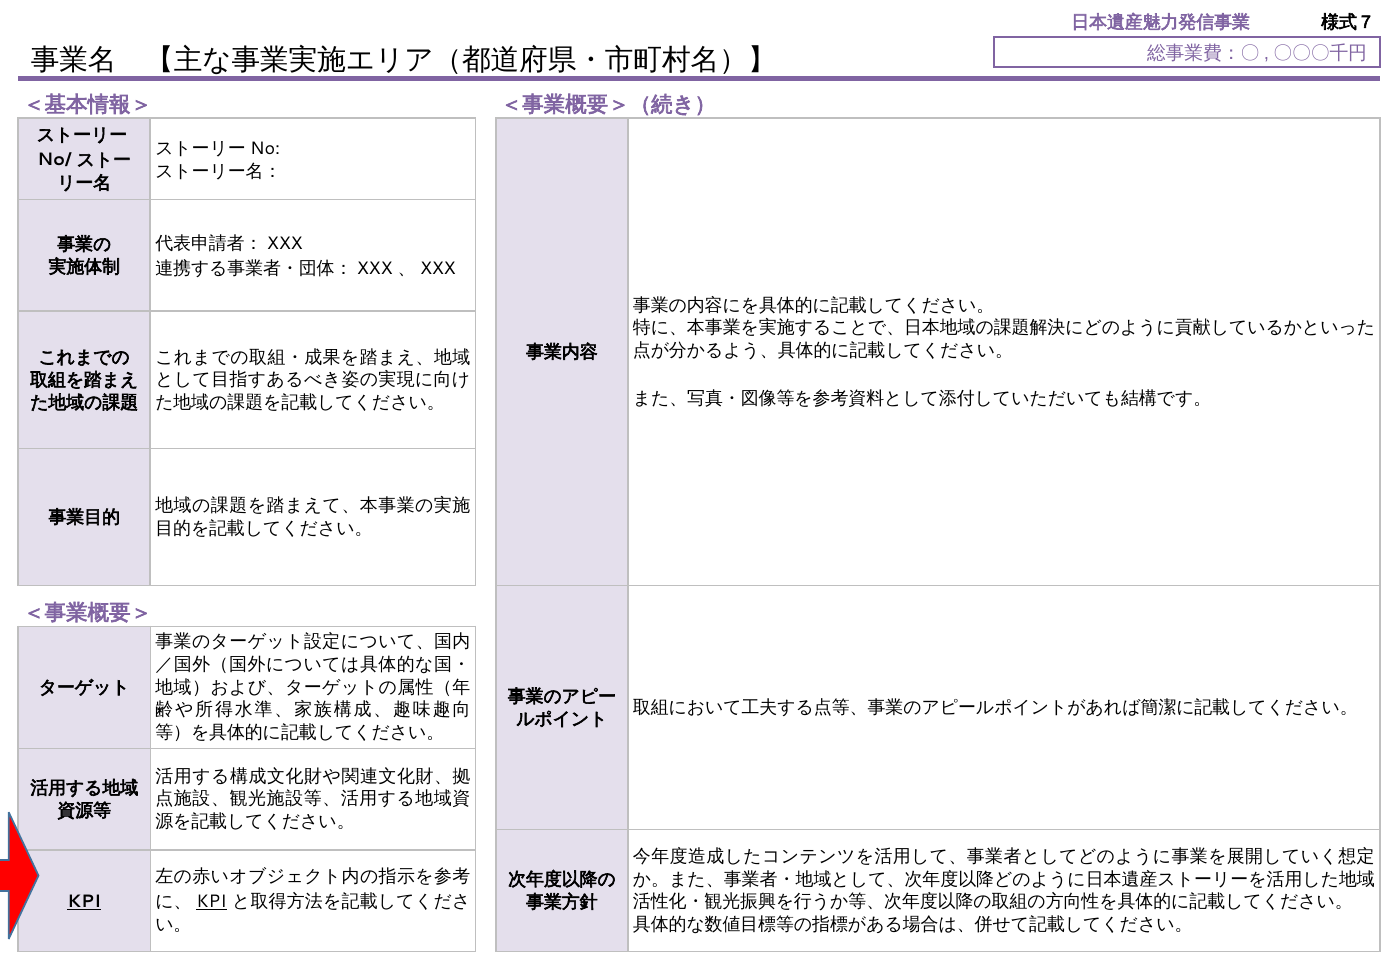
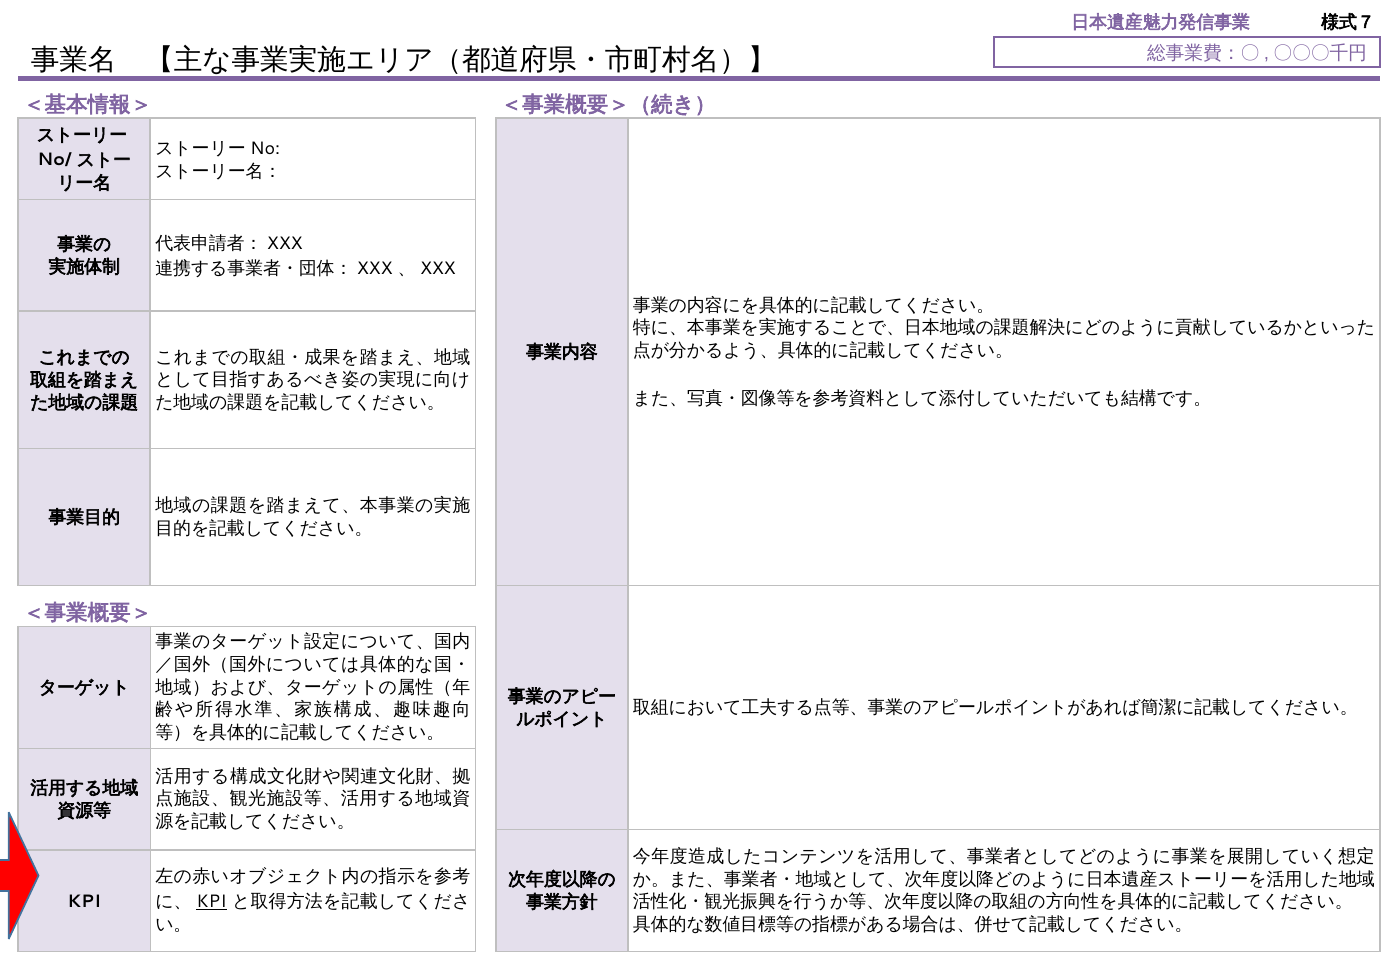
KPI at (84, 902) underline: present -> none
